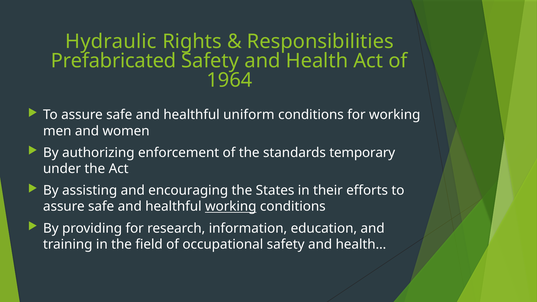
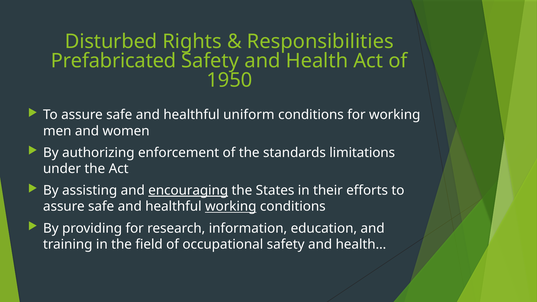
Hydraulic: Hydraulic -> Disturbed
1964: 1964 -> 1950
temporary: temporary -> limitations
encouraging underline: none -> present
